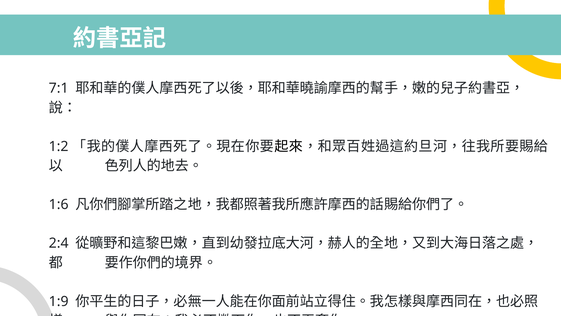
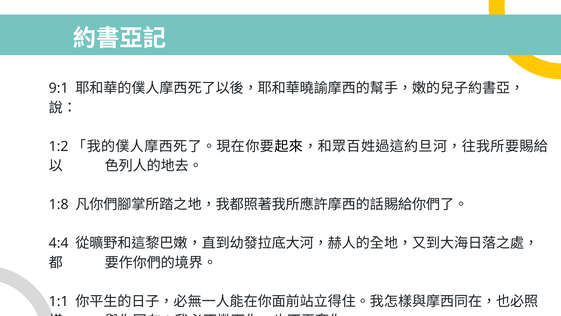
7:1: 7:1 -> 9:1
1:6: 1:6 -> 1:8
2:4: 2:4 -> 4:4
1:9: 1:9 -> 1:1
